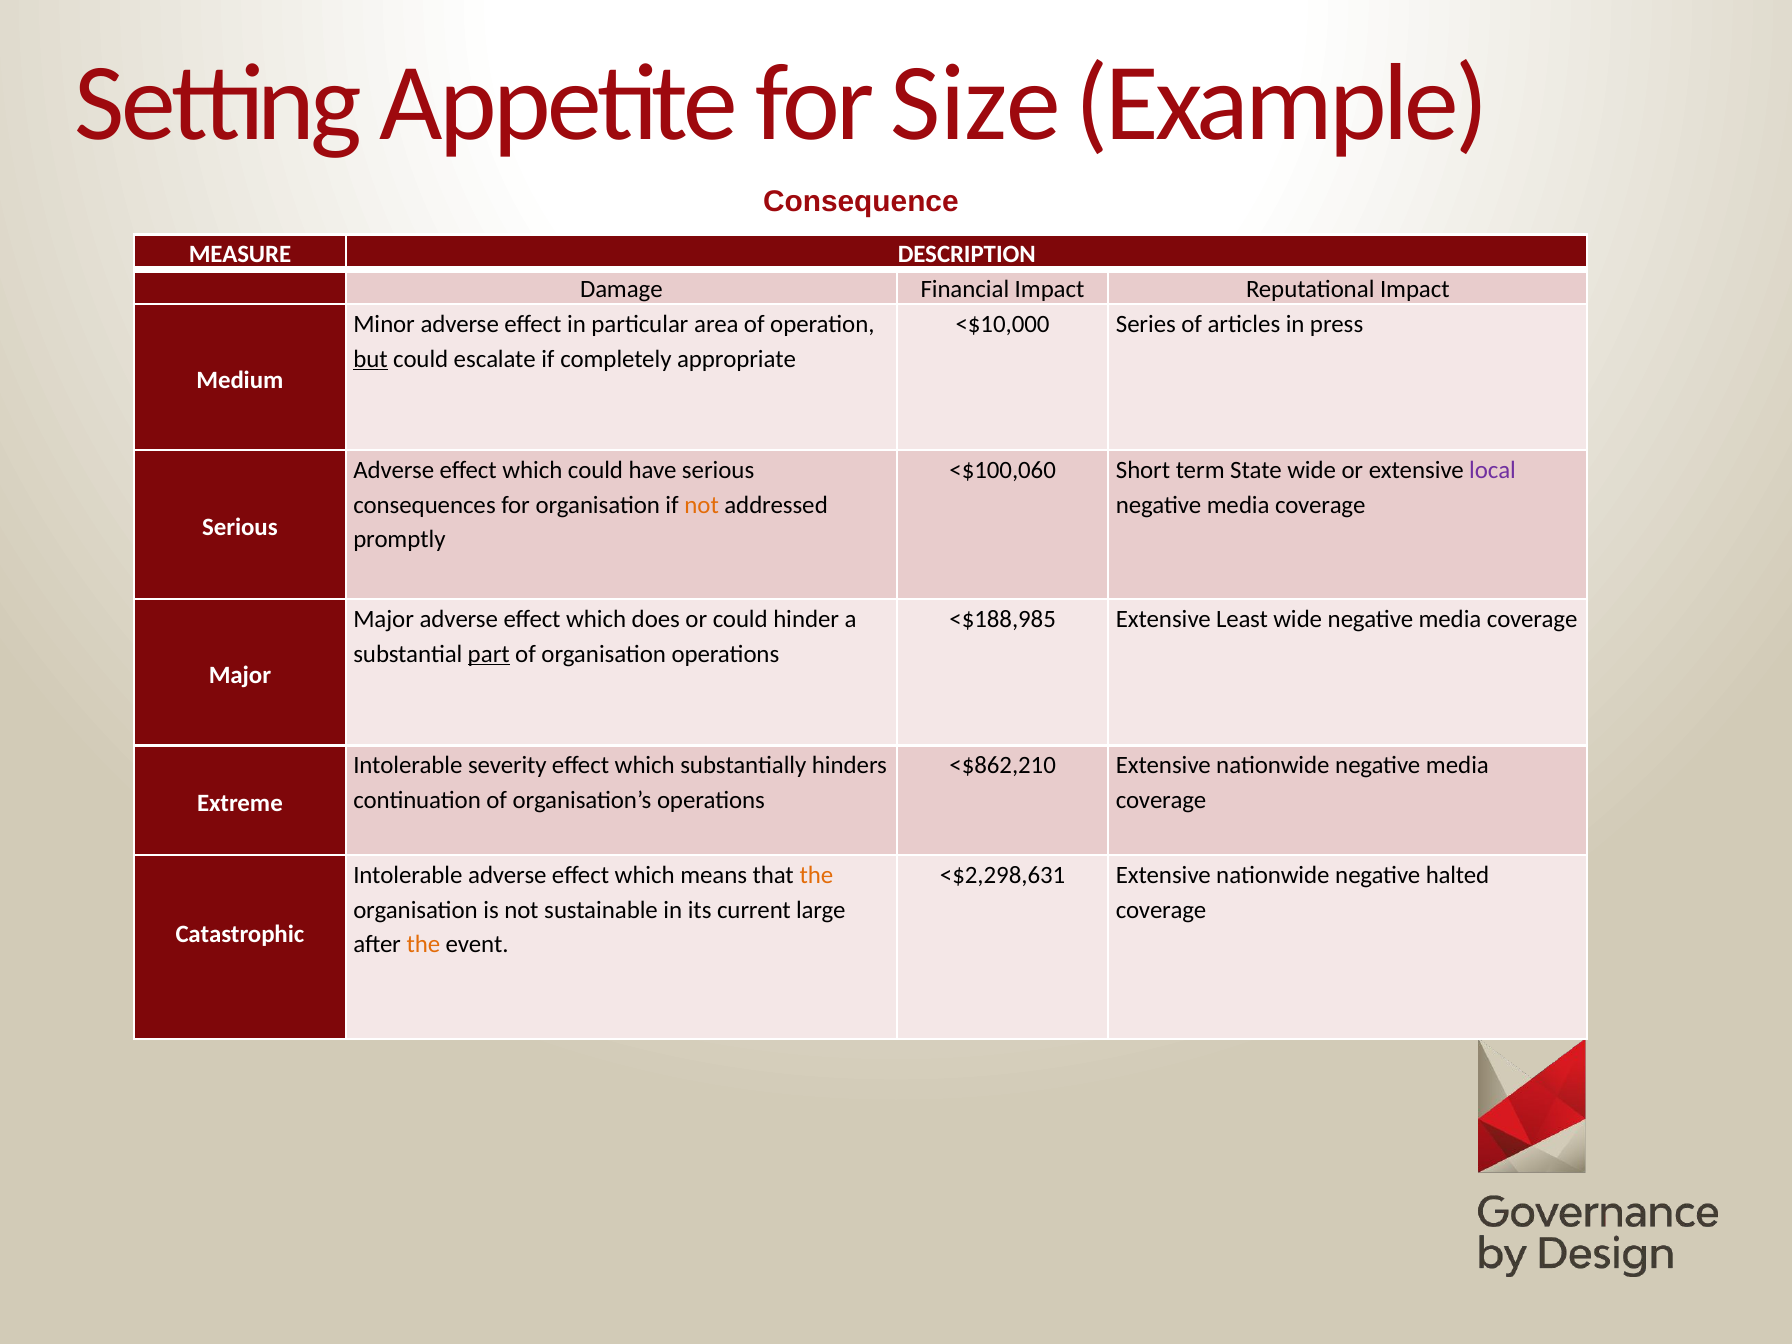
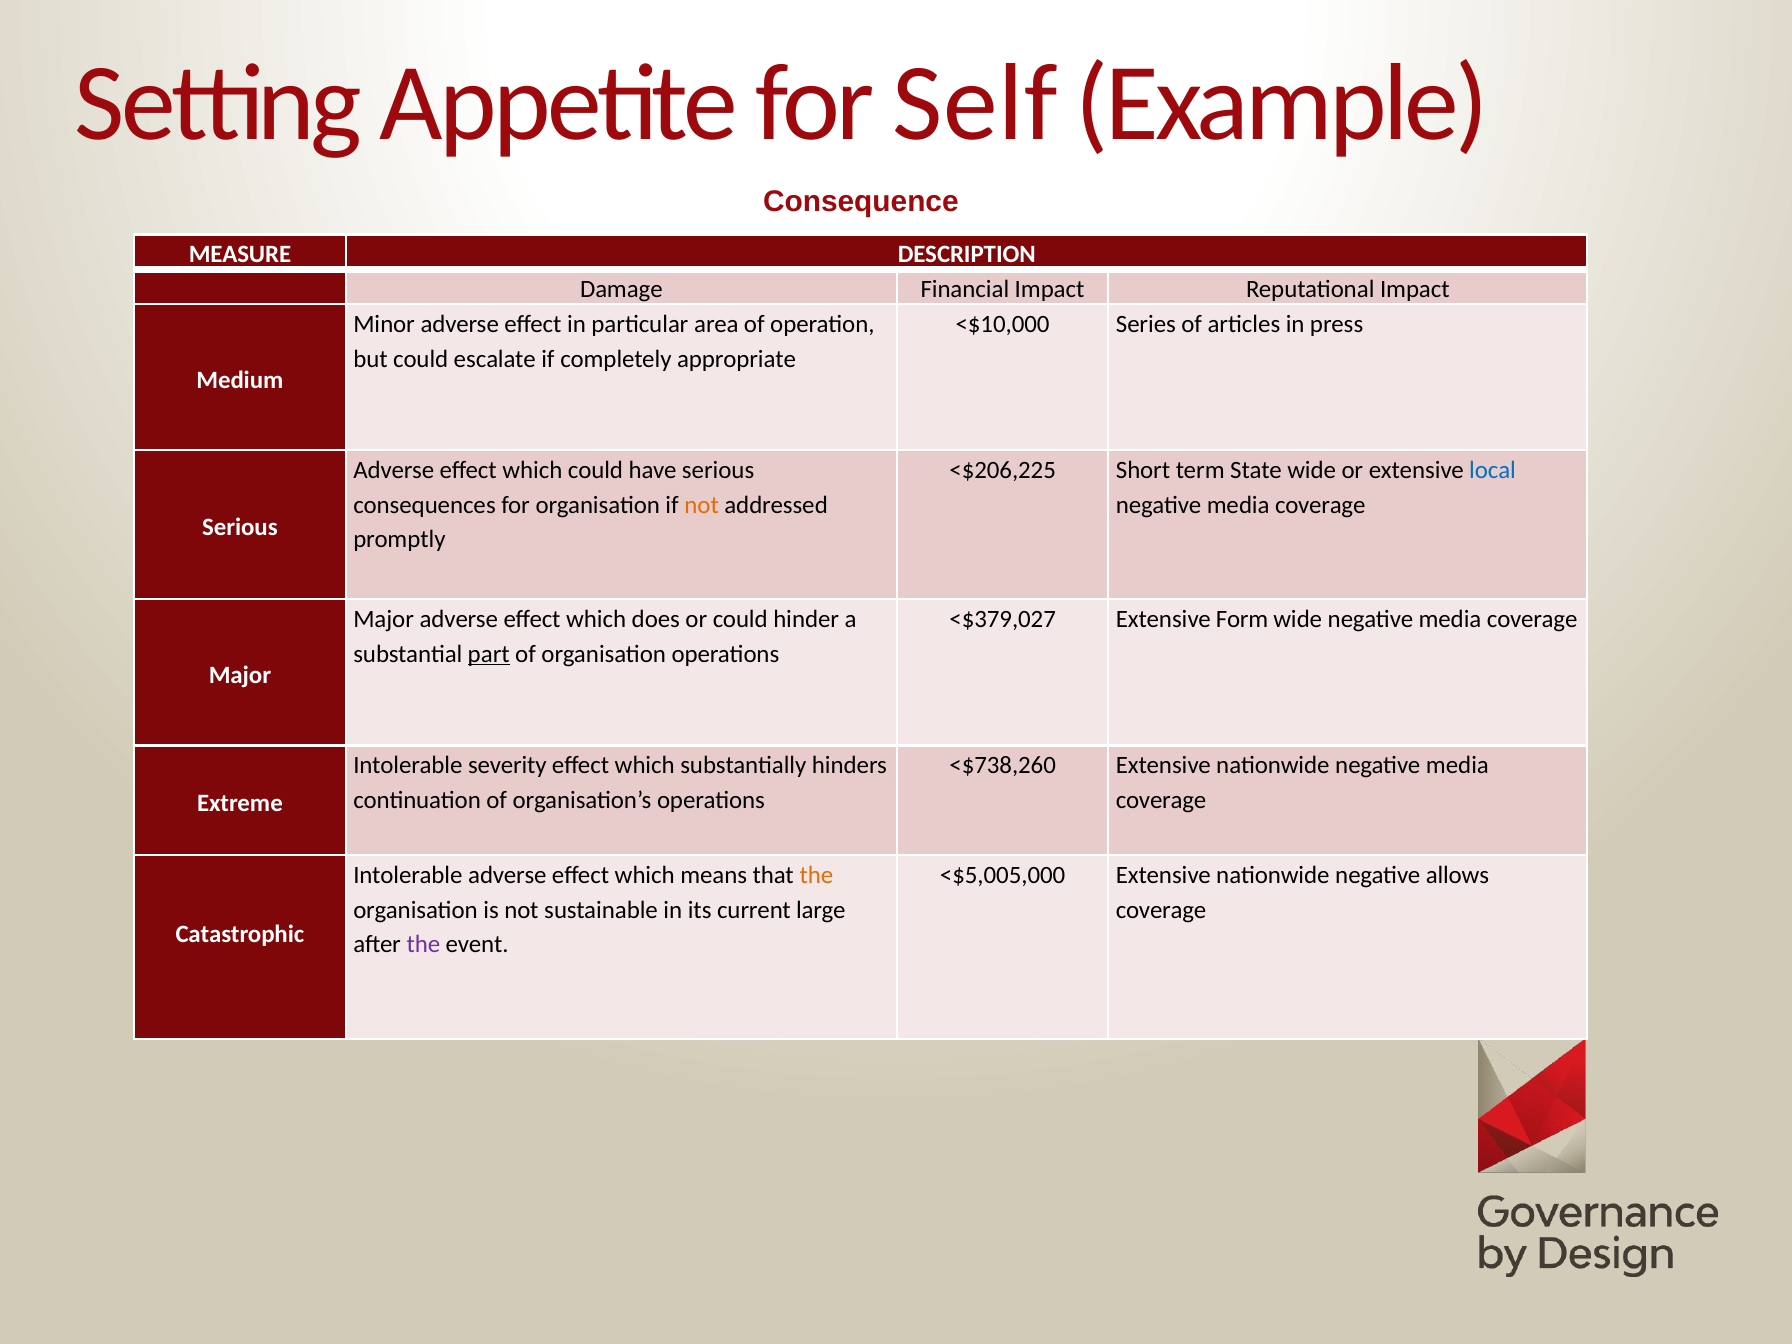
Size: Size -> Self
but underline: present -> none
<$100,060: <$100,060 -> <$206,225
local colour: purple -> blue
<$188,985: <$188,985 -> <$379,027
Least: Least -> Form
<$862,210: <$862,210 -> <$738,260
<$2,298,631: <$2,298,631 -> <$5,005,000
halted: halted -> allows
the at (423, 945) colour: orange -> purple
